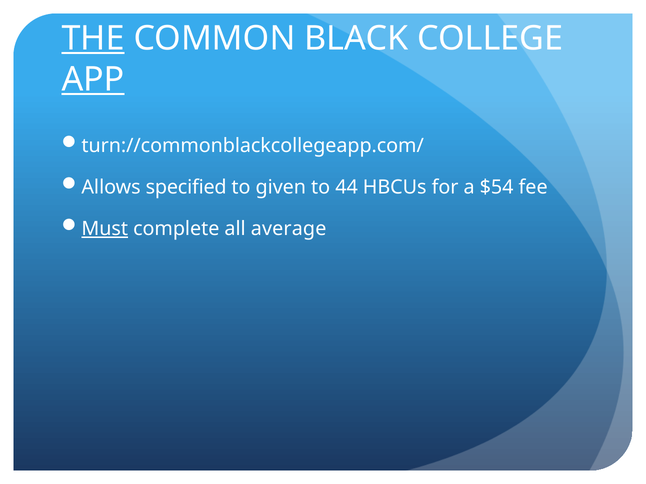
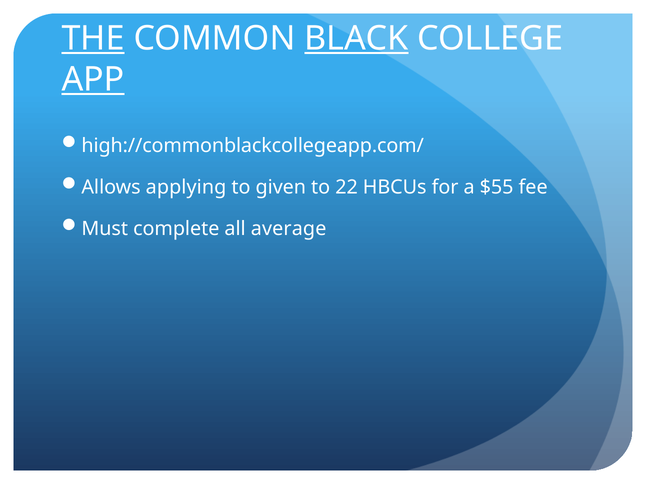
BLACK underline: none -> present
turn://commonblackcollegeapp.com/: turn://commonblackcollegeapp.com/ -> high://commonblackcollegeapp.com/
specified: specified -> applying
44: 44 -> 22
$54: $54 -> $55
Must underline: present -> none
